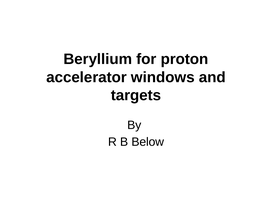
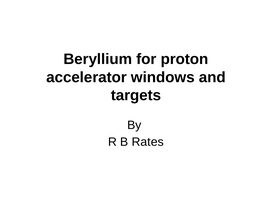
Below: Below -> Rates
